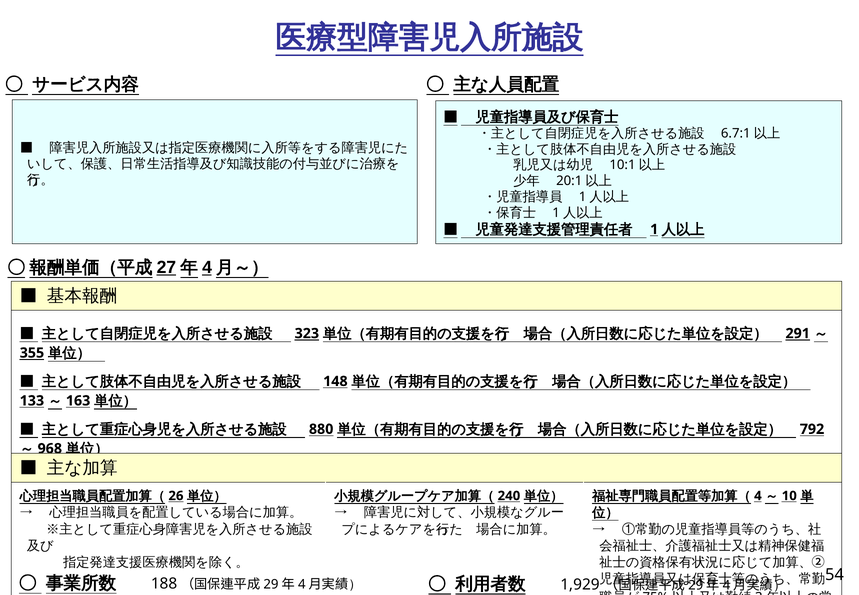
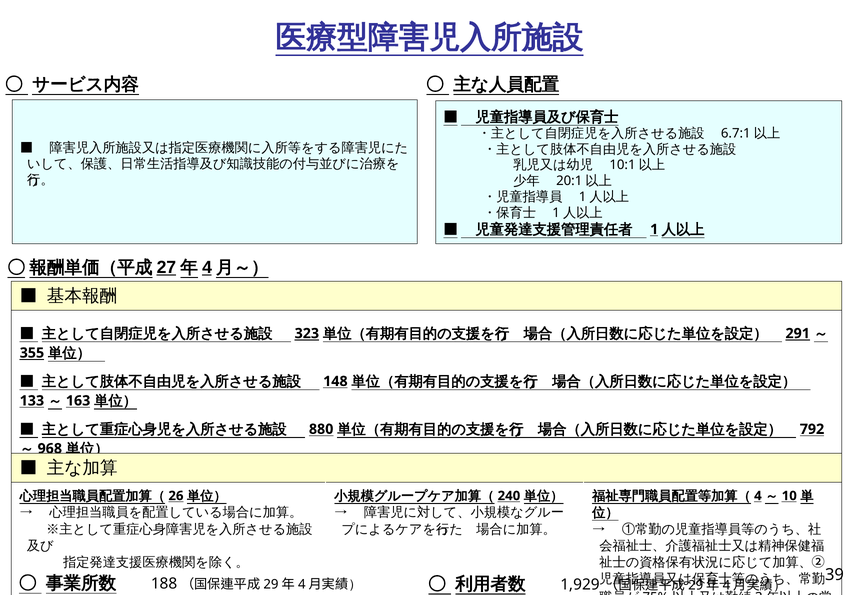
54: 54 -> 39
